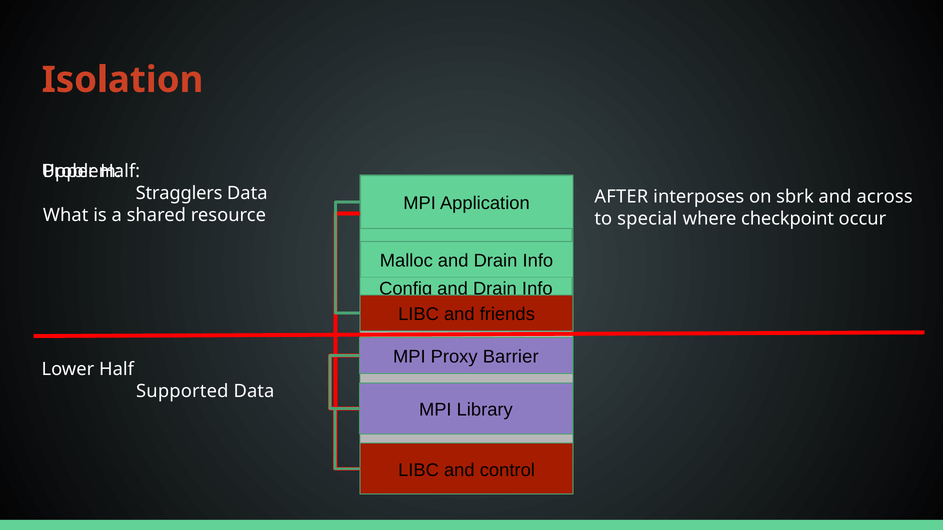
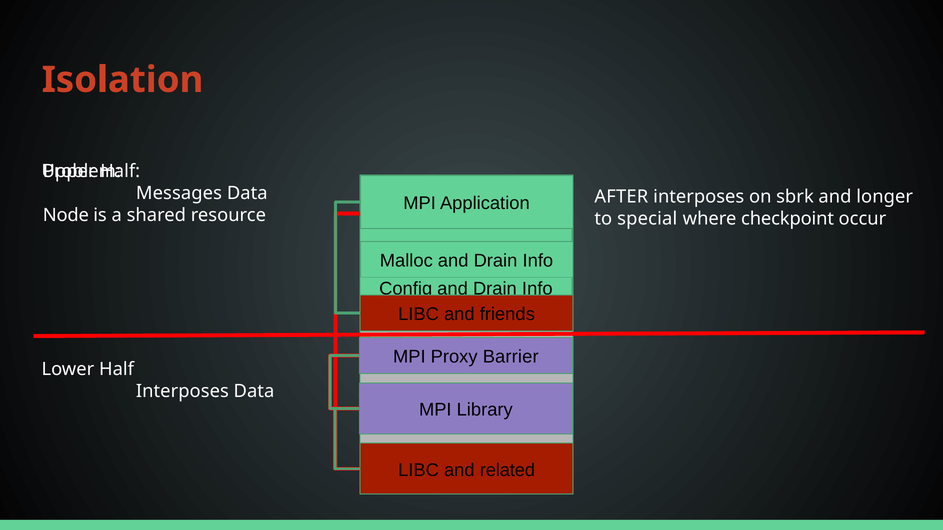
Stragglers: Stragglers -> Messages
across: across -> longer
What: What -> Node
Supported at (182, 392): Supported -> Interposes
control: control -> related
